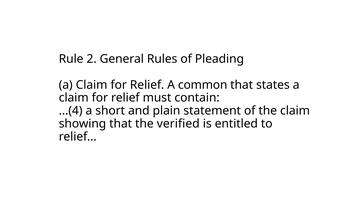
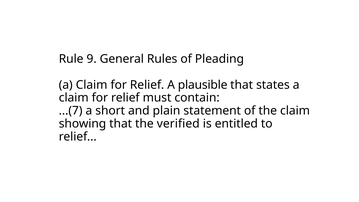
2: 2 -> 9
common: common -> plausible
...(4: ...(4 -> ...(7
